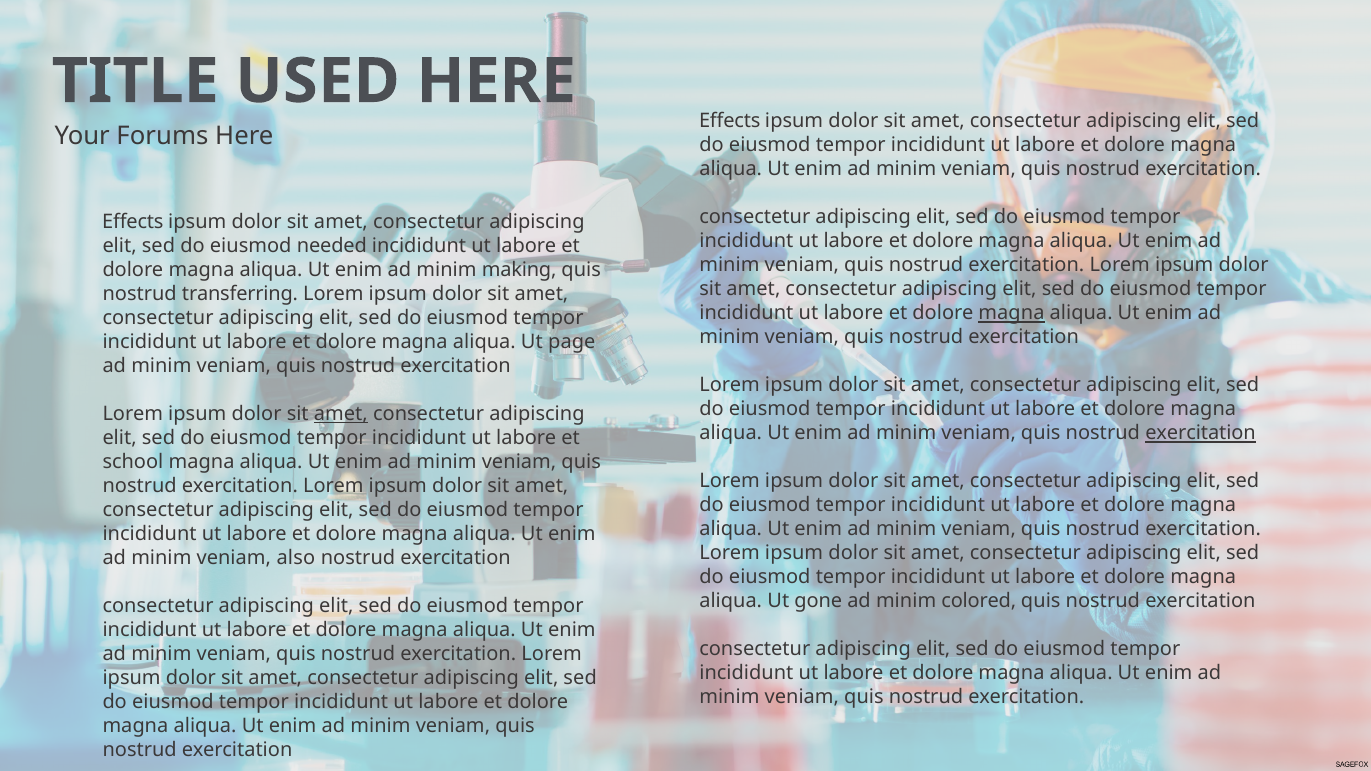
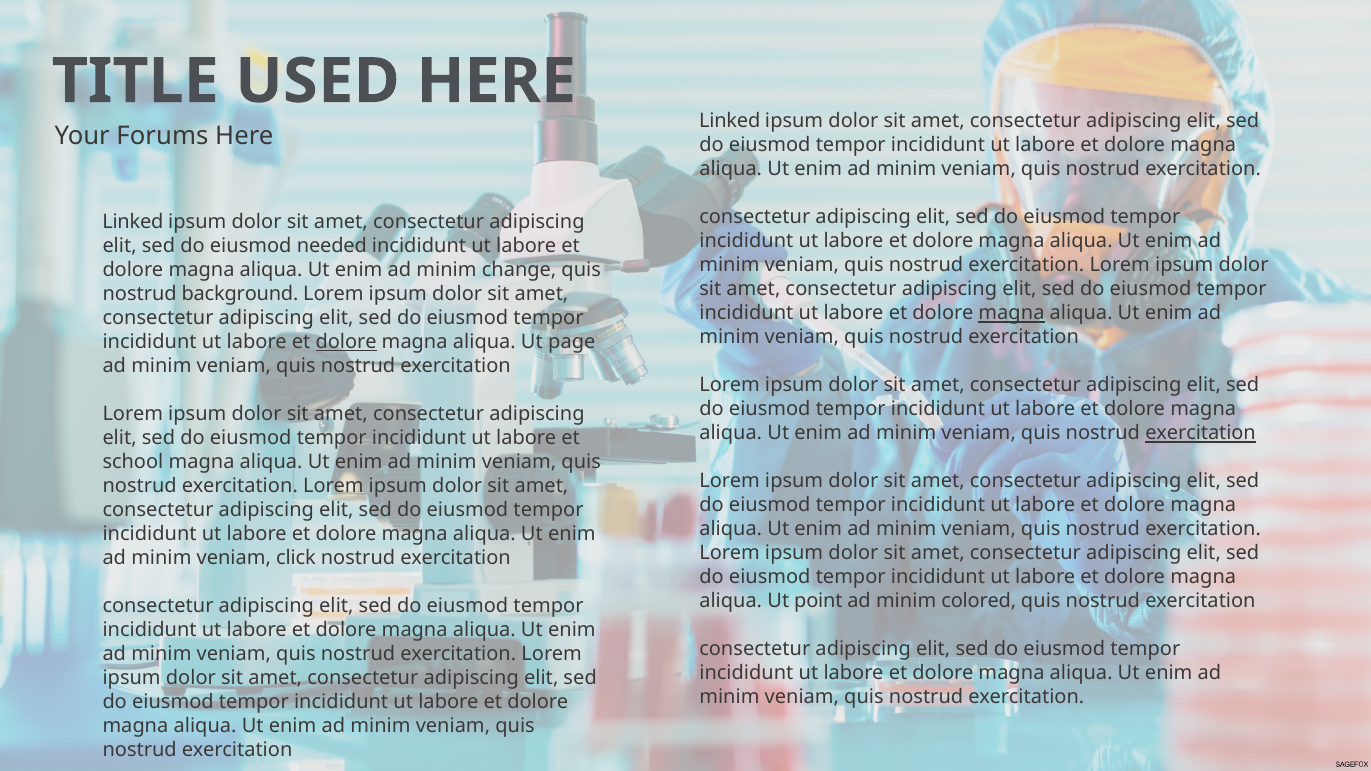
Effects at (730, 121): Effects -> Linked
Effects at (133, 222): Effects -> Linked
making: making -> change
transferring: transferring -> background
dolore at (346, 342) underline: none -> present
amet at (341, 414) underline: present -> none
also: also -> click
gone: gone -> point
